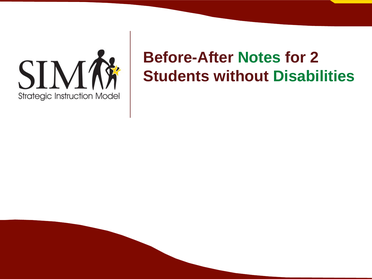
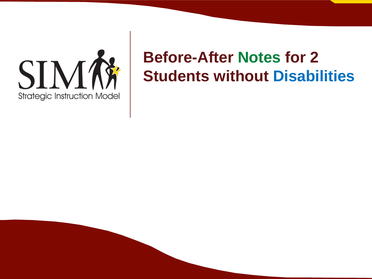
Disabilities colour: green -> blue
